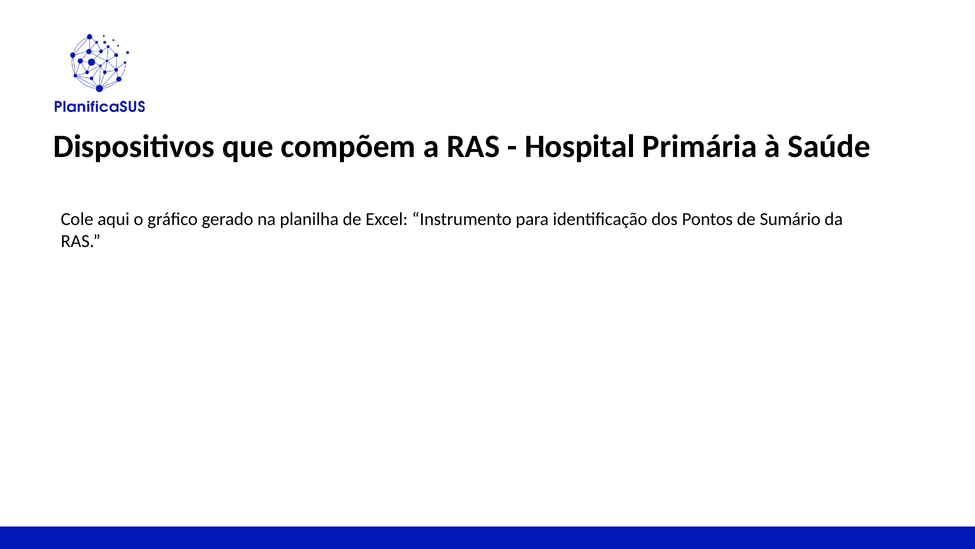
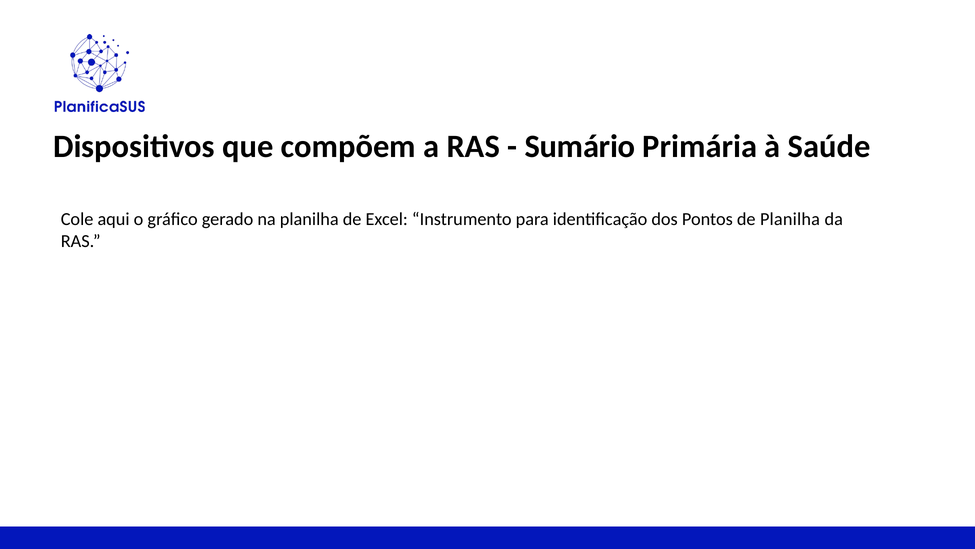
Hospital: Hospital -> Sumário
de Sumário: Sumário -> Planilha
